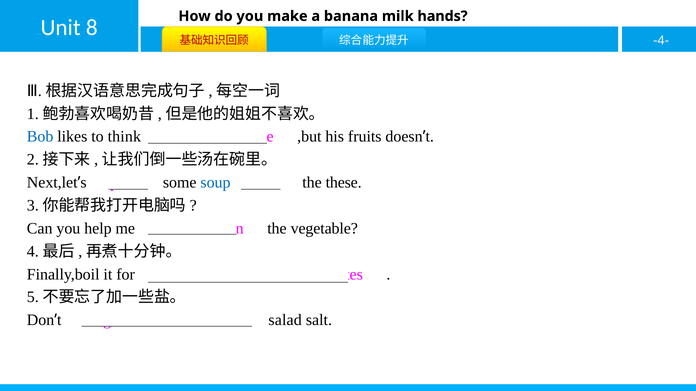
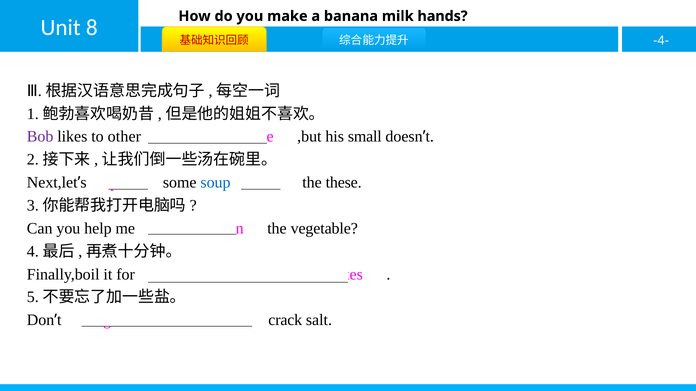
Bob colour: blue -> purple
think: think -> other
fruits: fruits -> small
salad: salad -> crack
